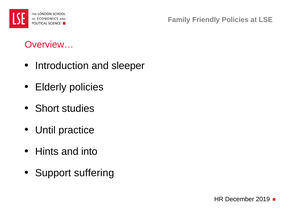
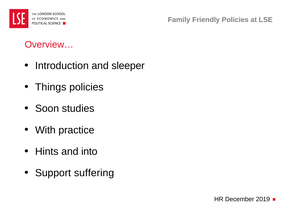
Elderly: Elderly -> Things
Short: Short -> Soon
Until: Until -> With
